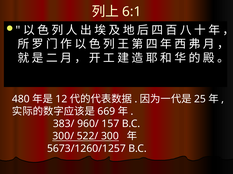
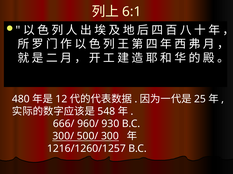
669: 669 -> 548
383/: 383/ -> 666/
157: 157 -> 930
522/: 522/ -> 500/
5673/1260/1257: 5673/1260/1257 -> 1216/1260/1257
